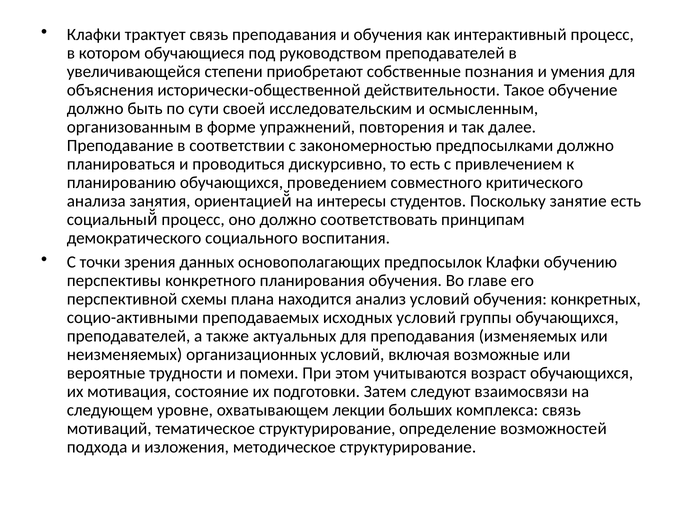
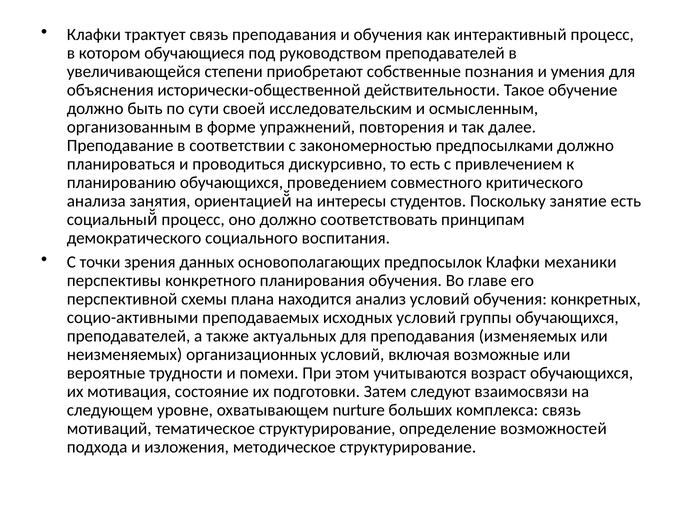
обучению: обучению -> механики
лекции: лекции -> nurture
